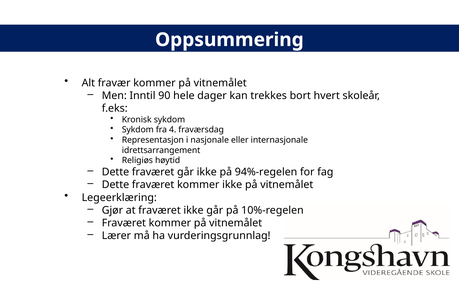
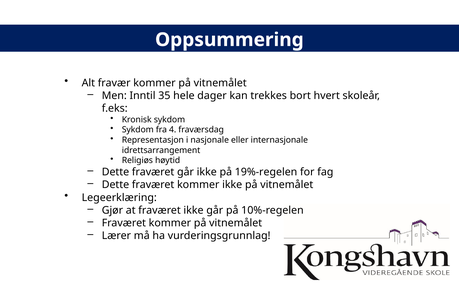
90: 90 -> 35
94%-regelen: 94%-regelen -> 19%-regelen
